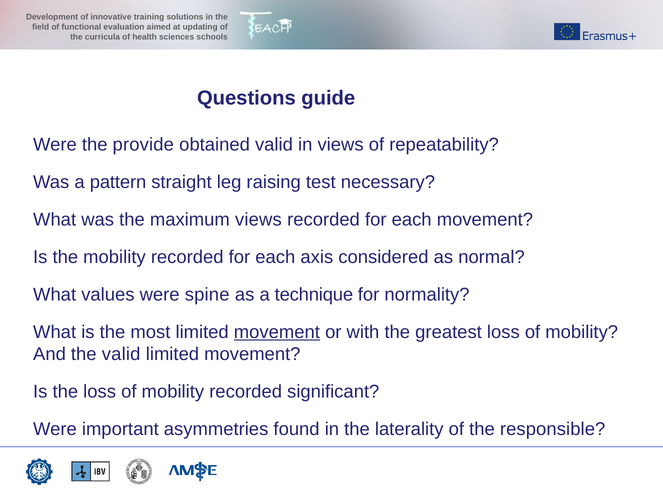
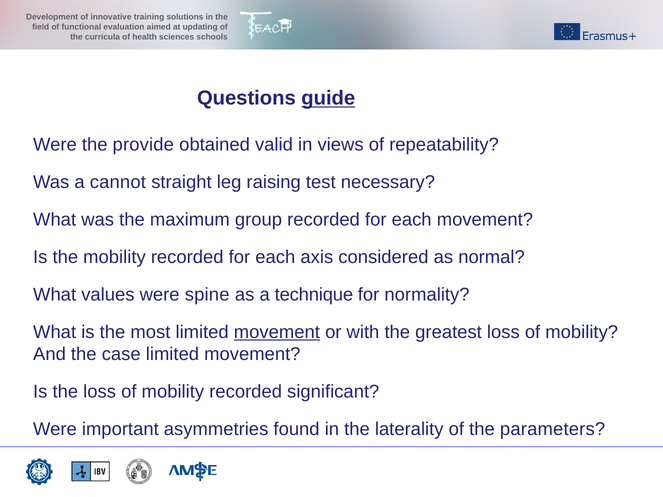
guide underline: none -> present
pattern: pattern -> cannot
maximum views: views -> group
the valid: valid -> case
responsible: responsible -> parameters
